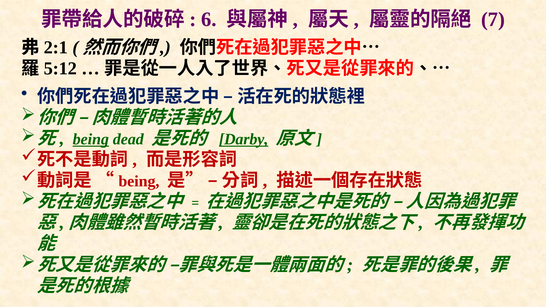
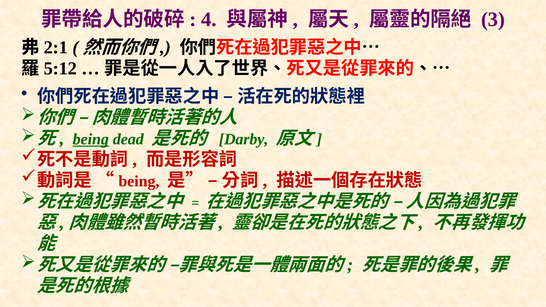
6: 6 -> 4
7: 7 -> 3
Darby underline: present -> none
